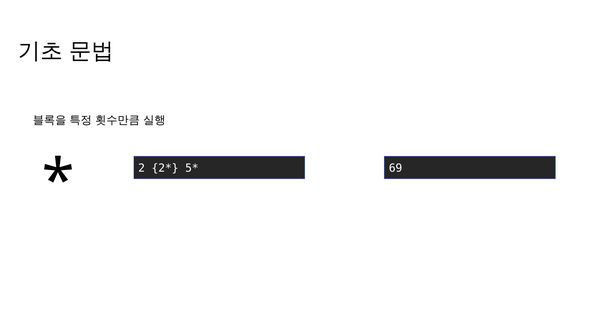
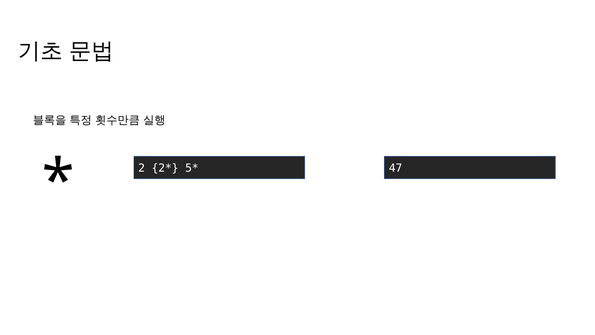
69: 69 -> 47
